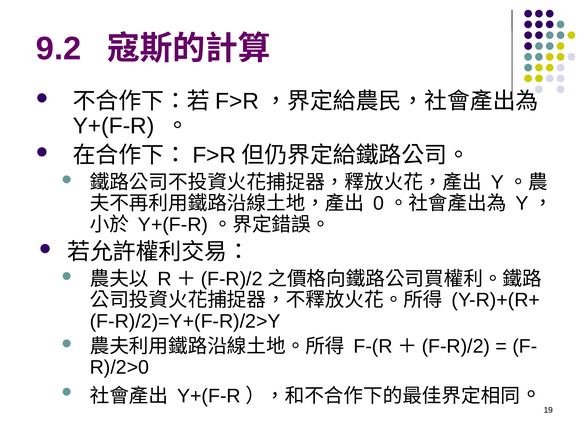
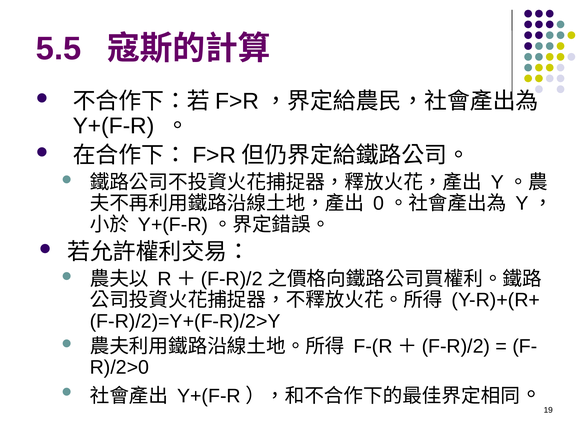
9.2: 9.2 -> 5.5
